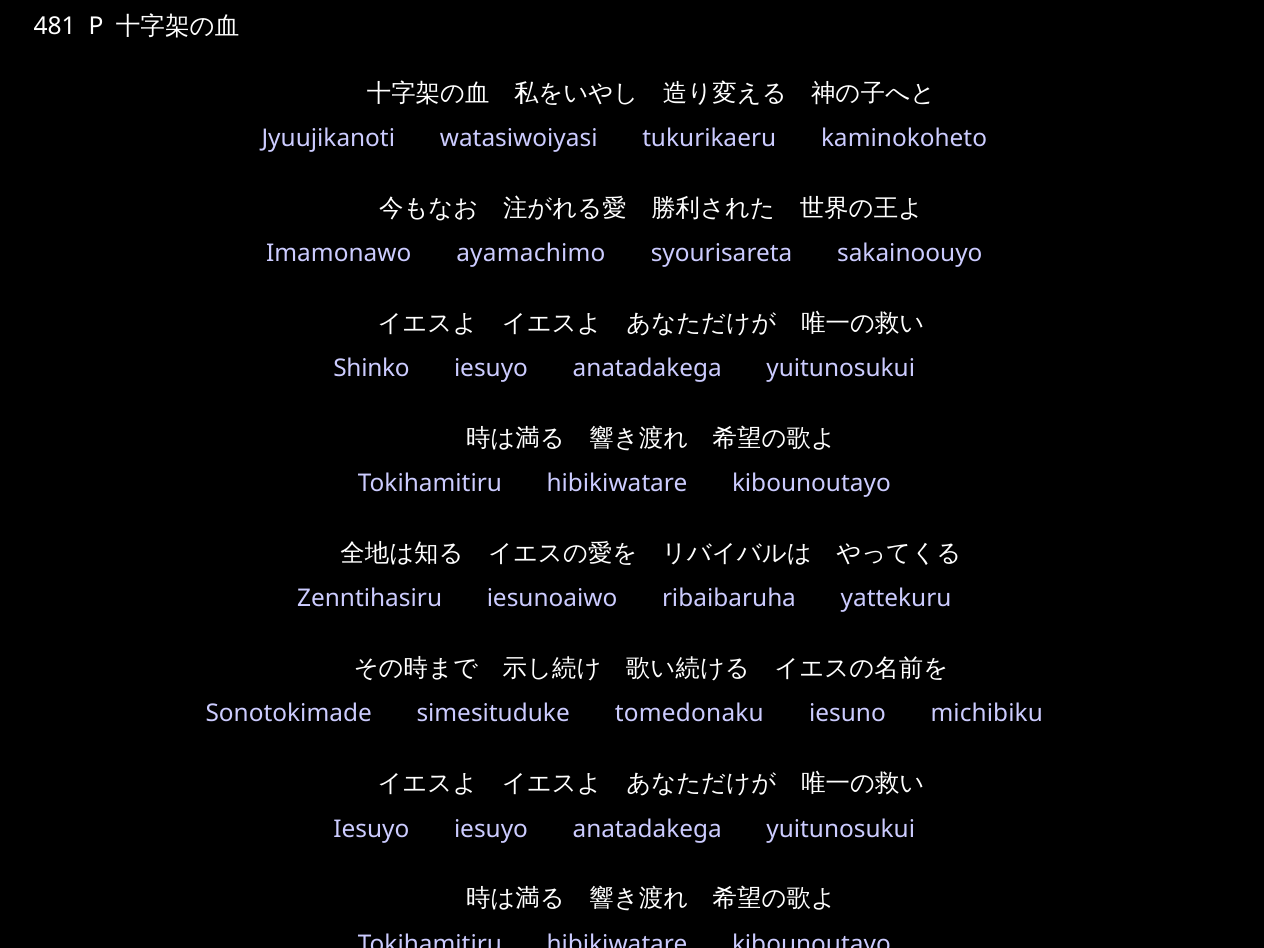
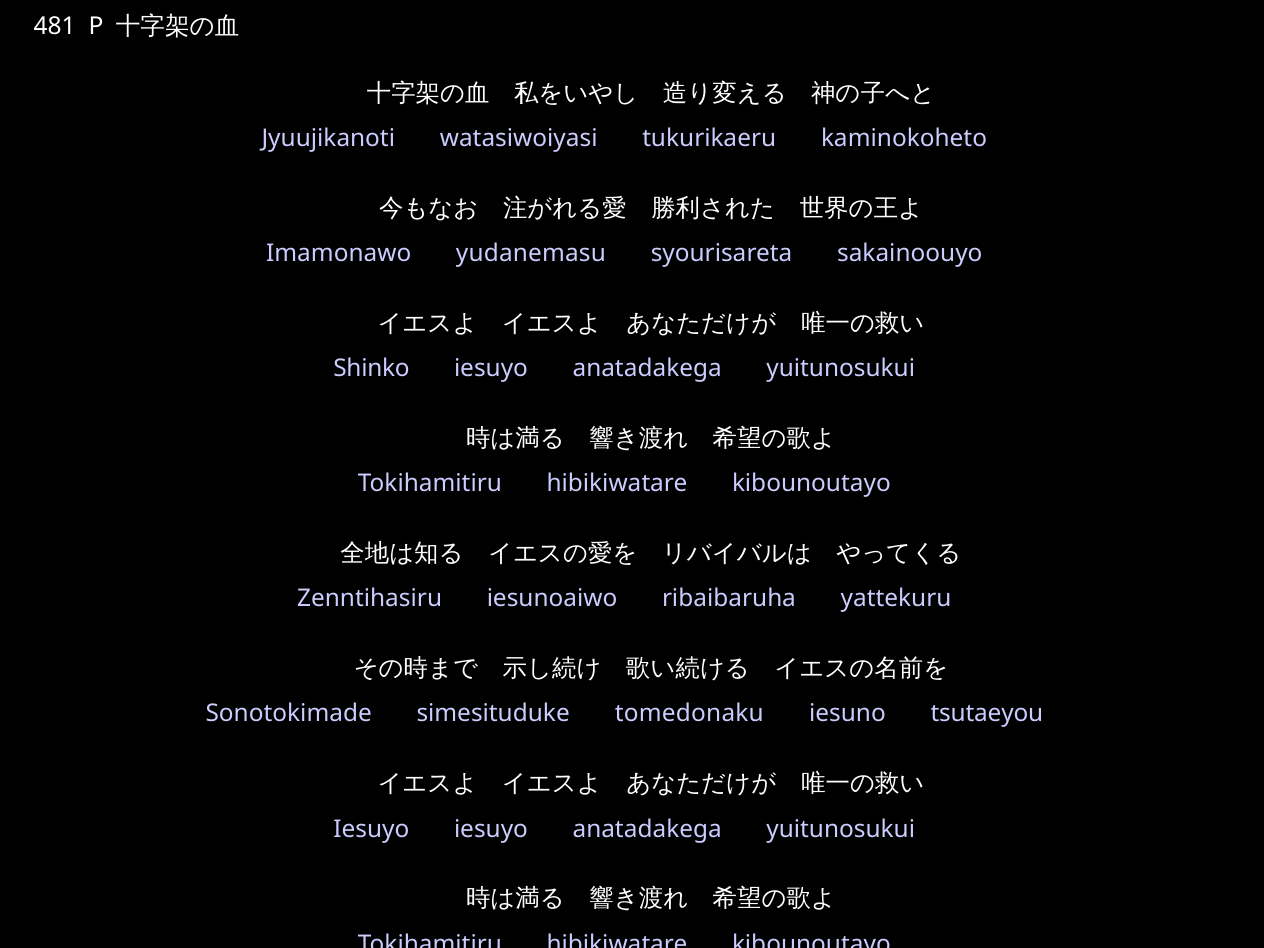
ayamachimo: ayamachimo -> yudanemasu
michibiku: michibiku -> tsutaeyou
